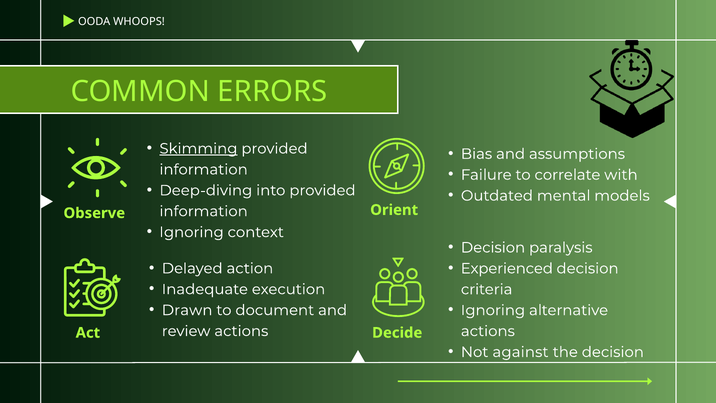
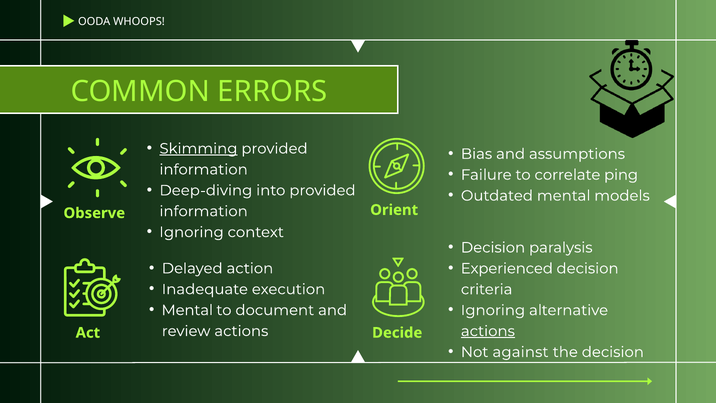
with: with -> ping
Drawn at (187, 310): Drawn -> Mental
actions at (488, 331) underline: none -> present
